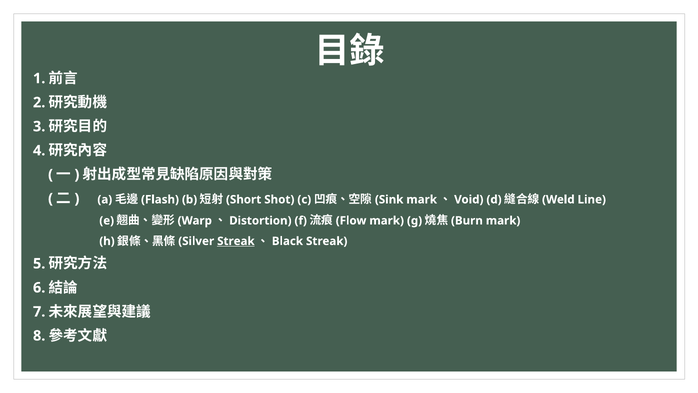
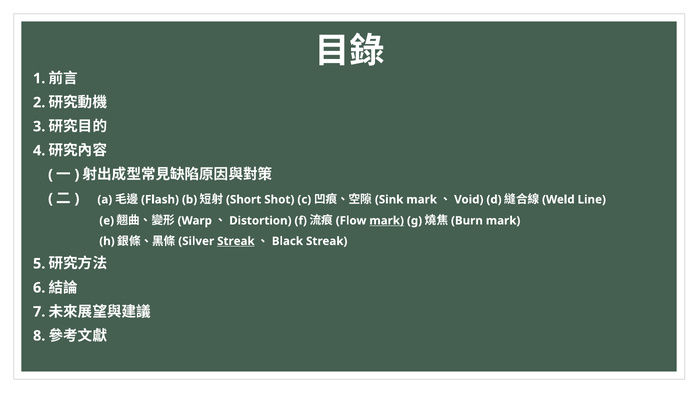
mark at (387, 220) underline: none -> present
